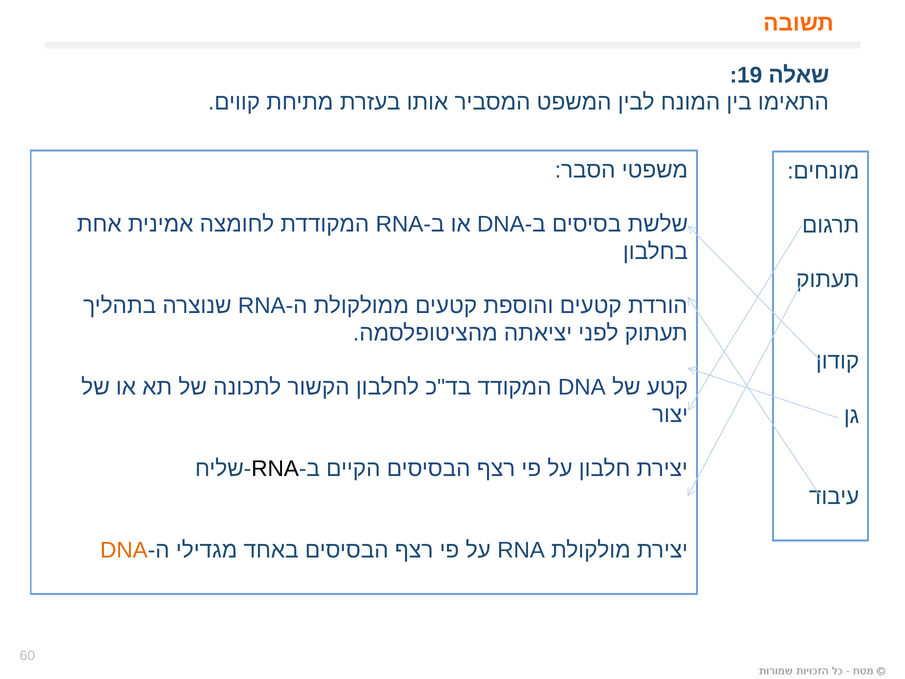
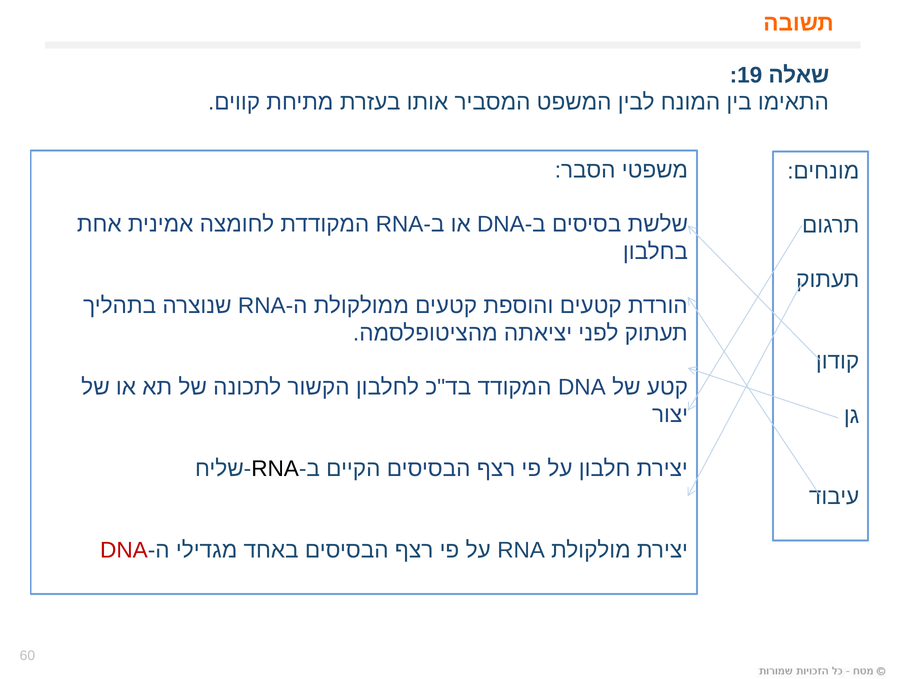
DNA at (124, 550) colour: orange -> red
